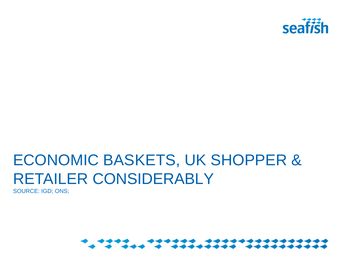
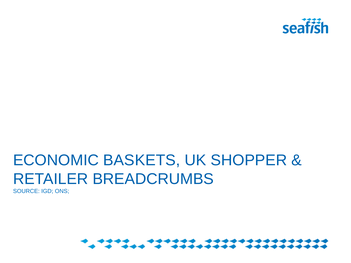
CONSIDERABLY: CONSIDERABLY -> BREADCRUMBS
